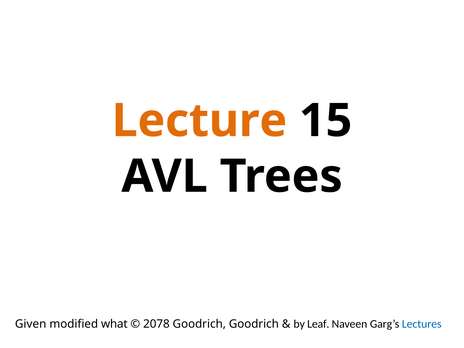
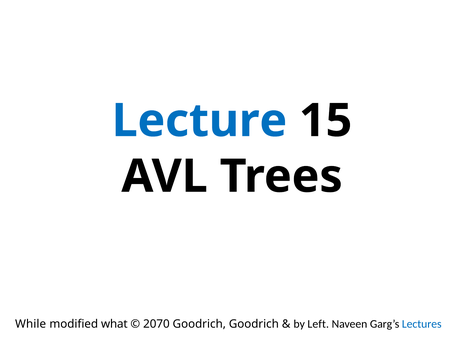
Lecture colour: orange -> blue
Given: Given -> While
2078: 2078 -> 2070
Leaf: Leaf -> Left
